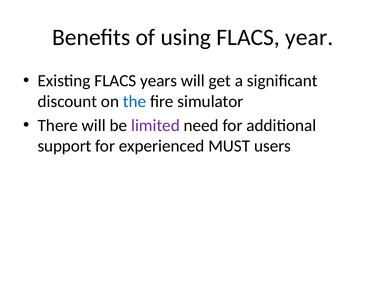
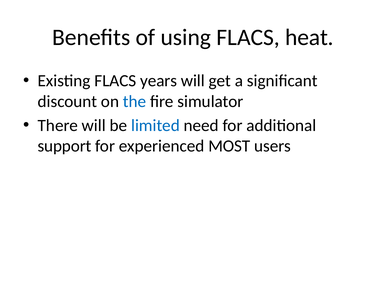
year: year -> heat
limited colour: purple -> blue
MUST: MUST -> MOST
